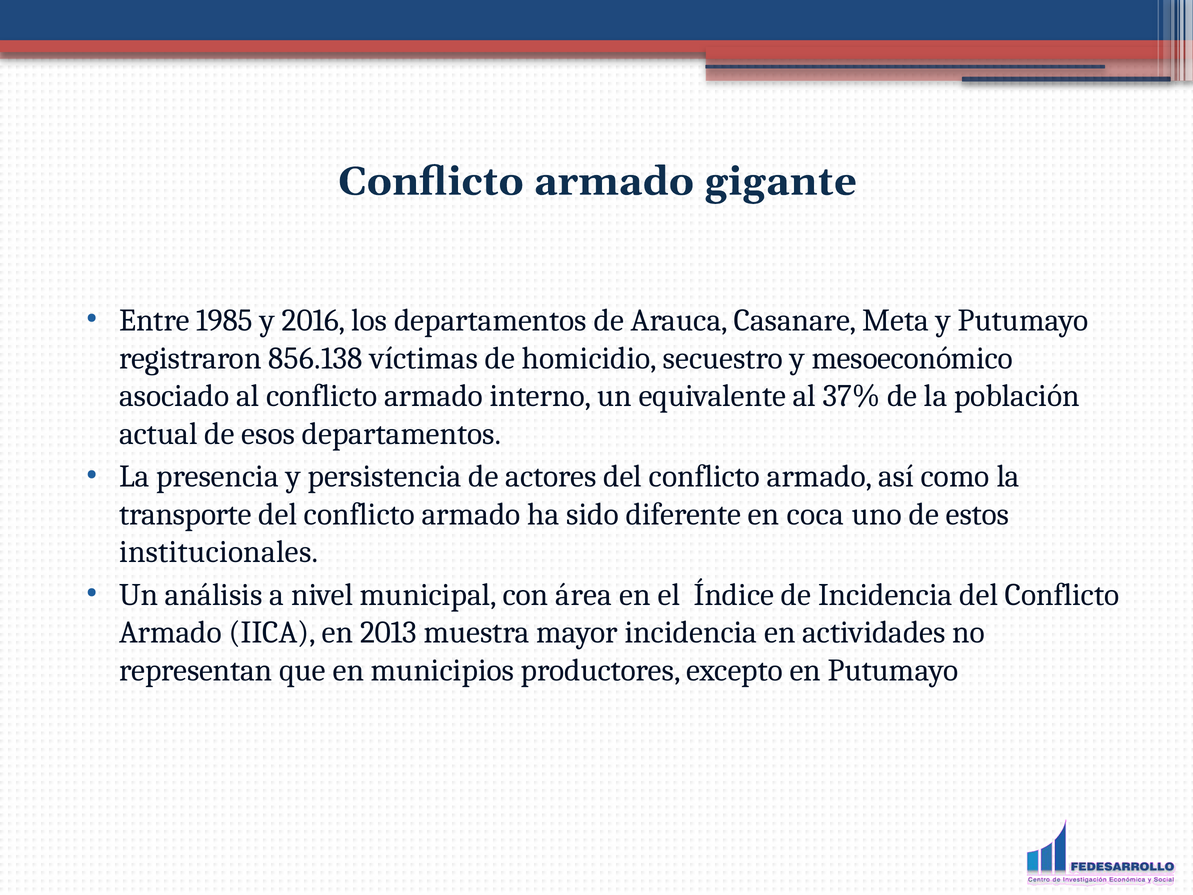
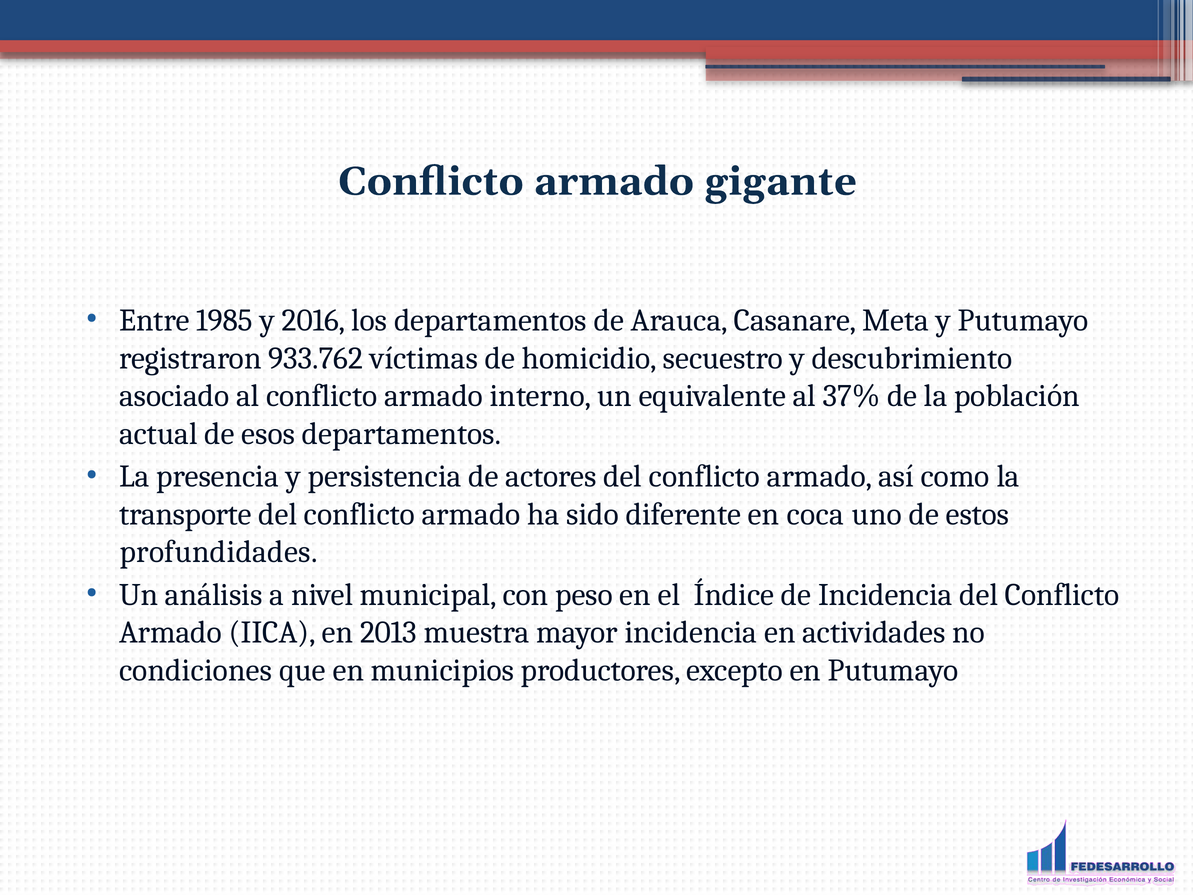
856.138: 856.138 -> 933.762
mesoeconómico: mesoeconómico -> descubrimiento
institucionales: institucionales -> profundidades
área: área -> peso
representan: representan -> condiciones
